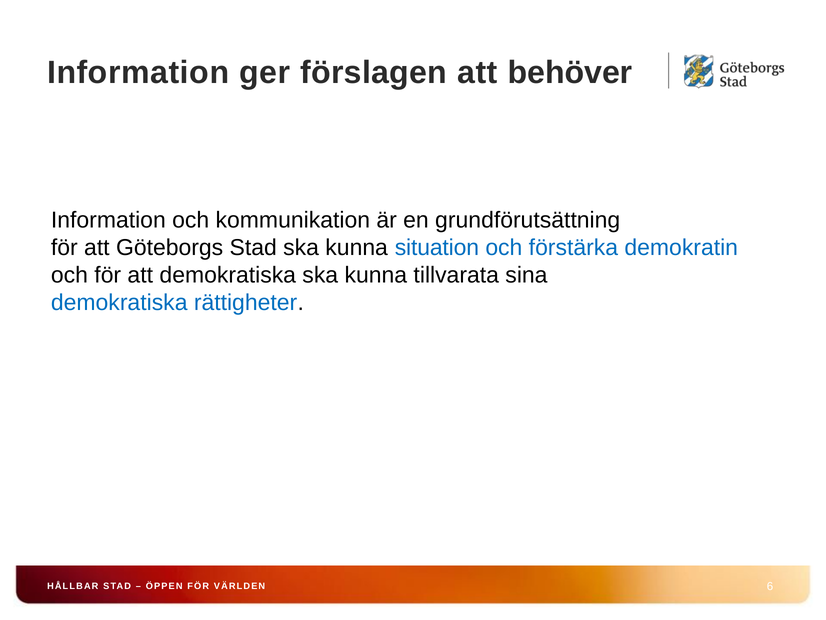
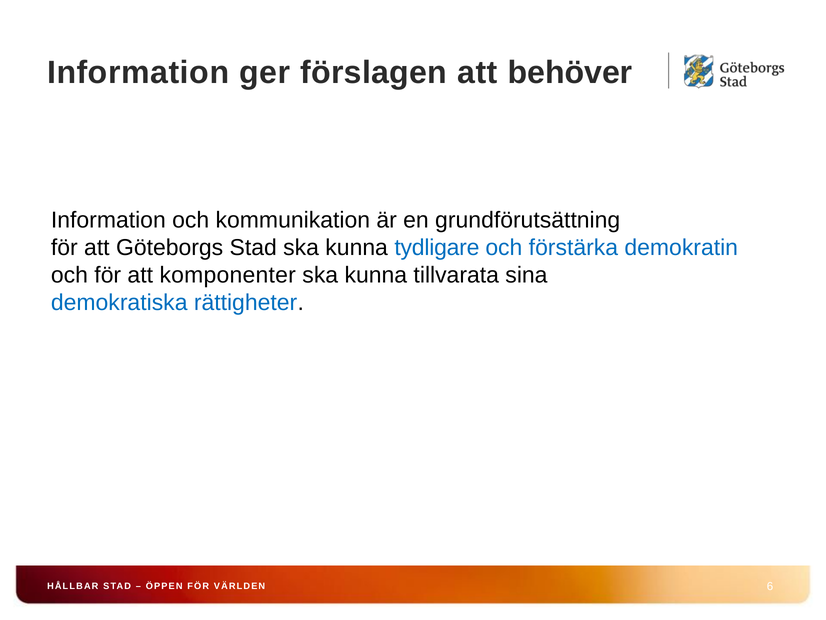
situation: situation -> tydligare
att demokratiska: demokratiska -> komponenter
